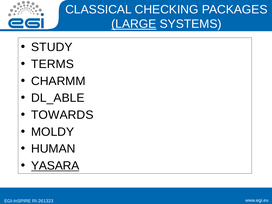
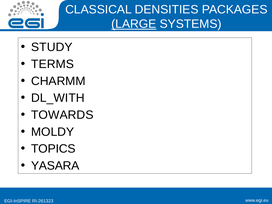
CHECKING: CHECKING -> DENSITIES
DL_ABLE: DL_ABLE -> DL_WITH
HUMAN: HUMAN -> TOPICS
YASARA underline: present -> none
